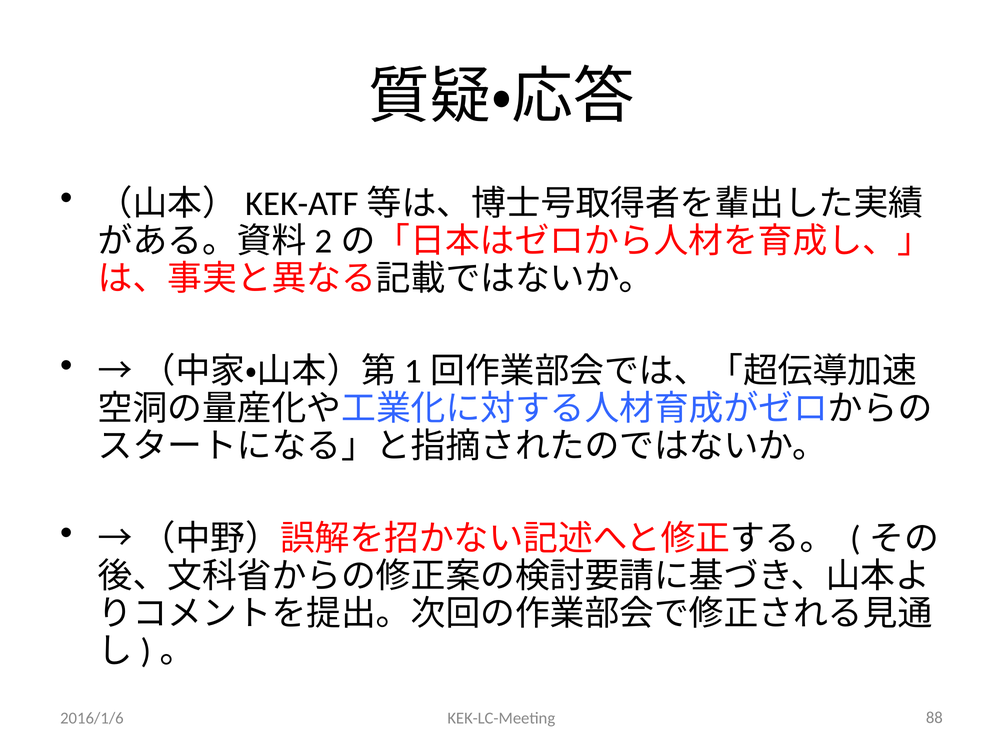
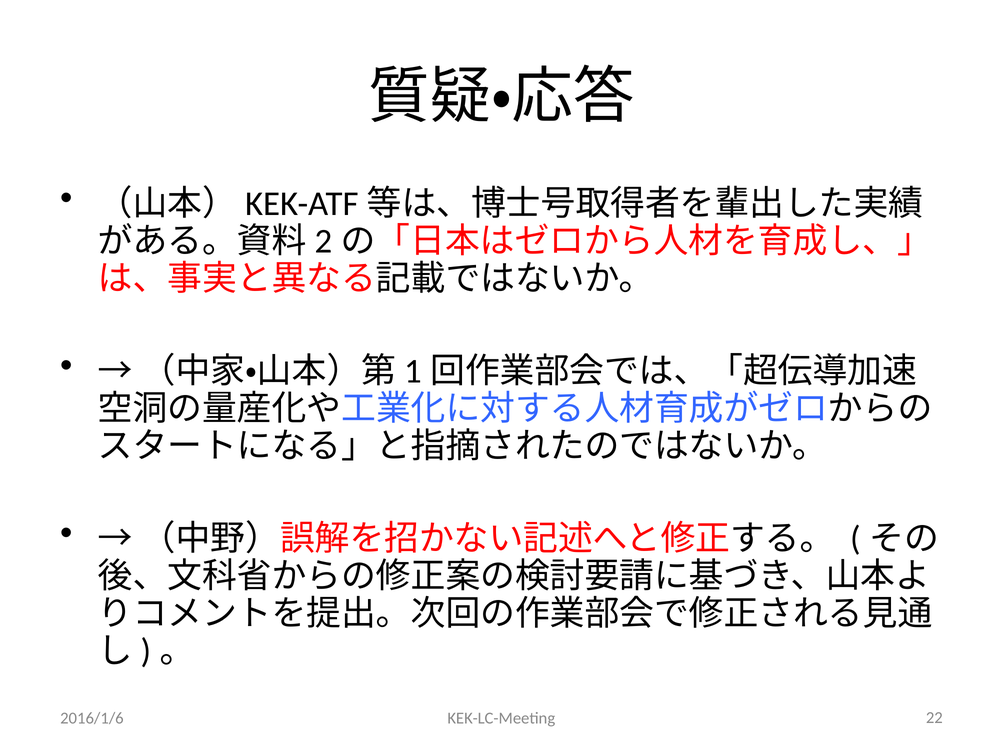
88: 88 -> 22
